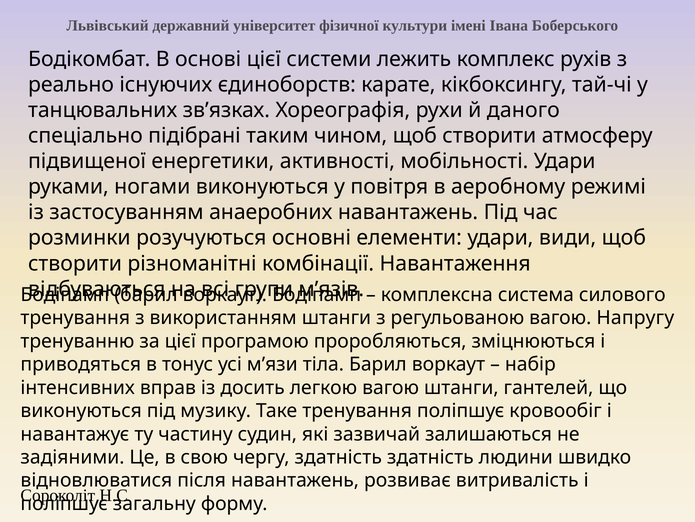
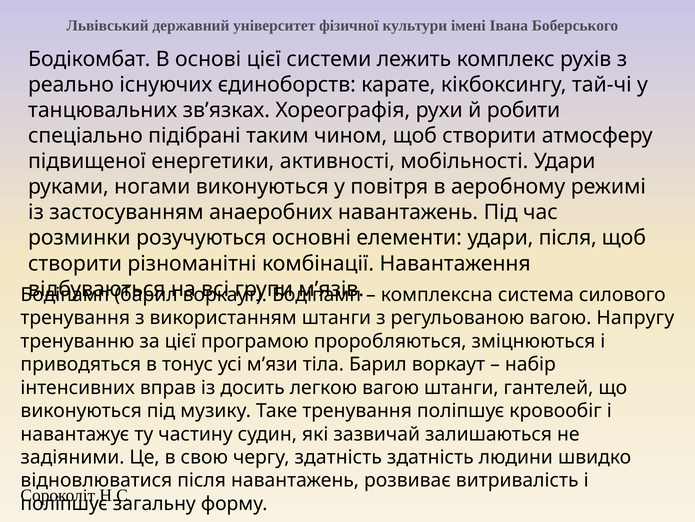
даного: даного -> робити
удари види: види -> після
